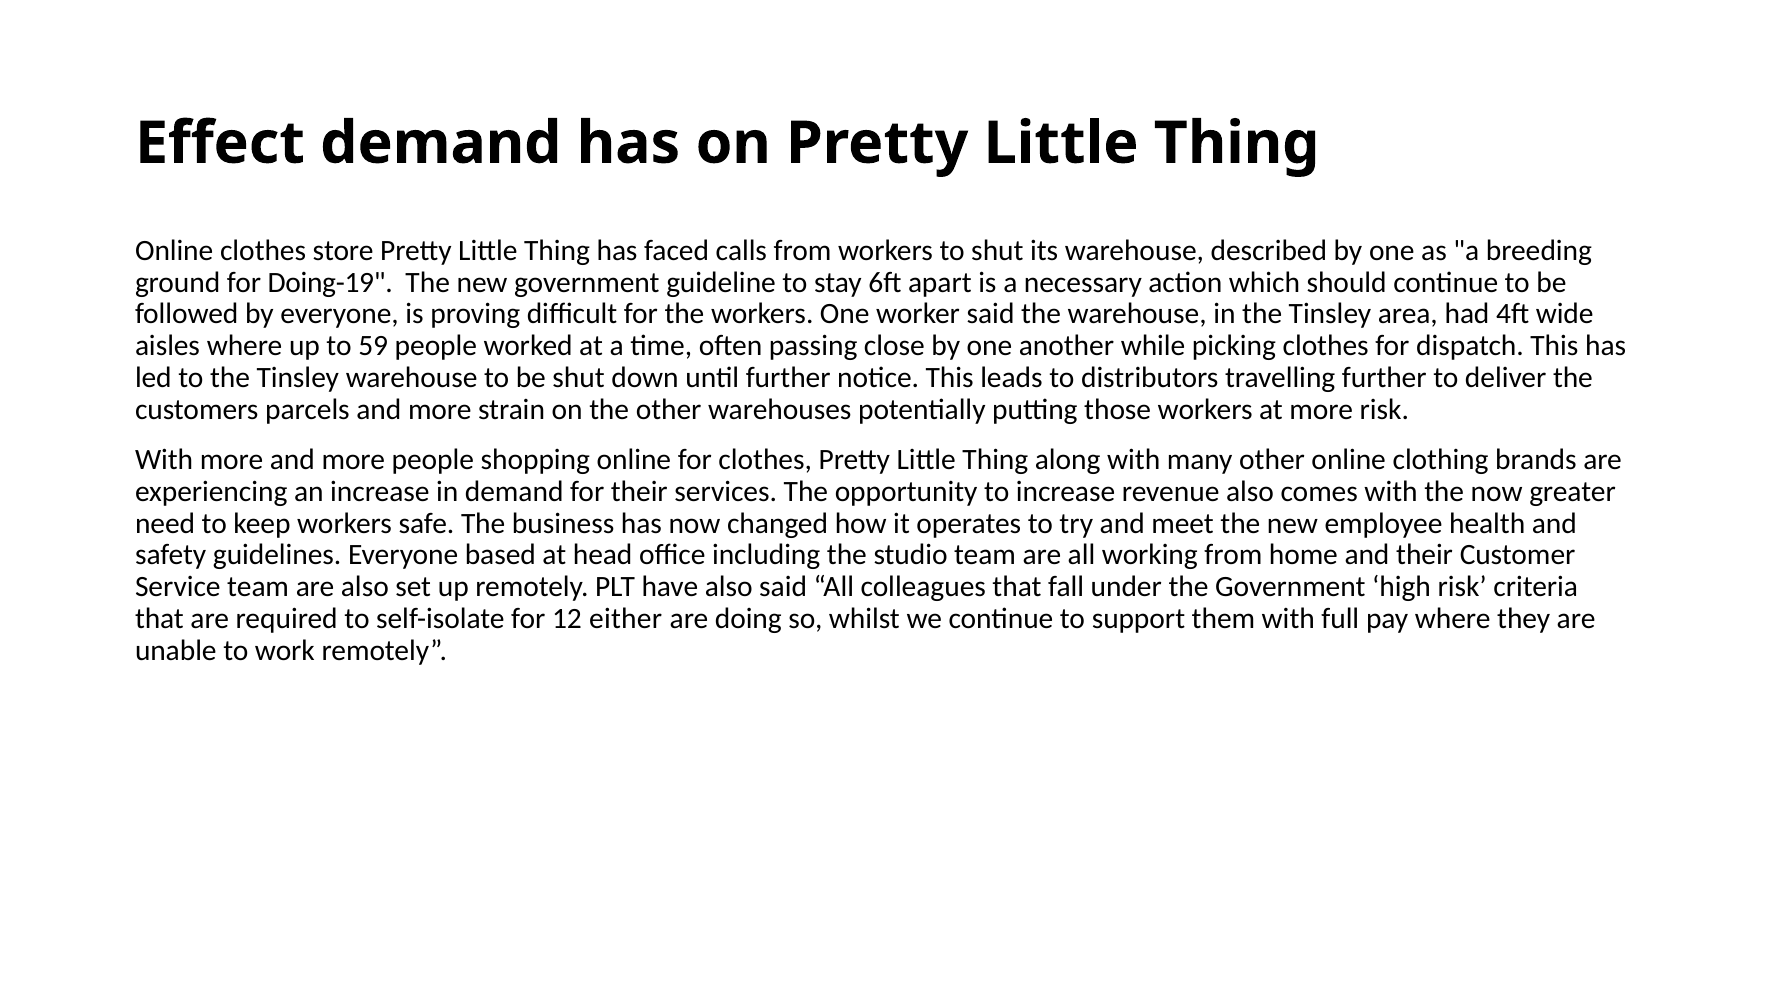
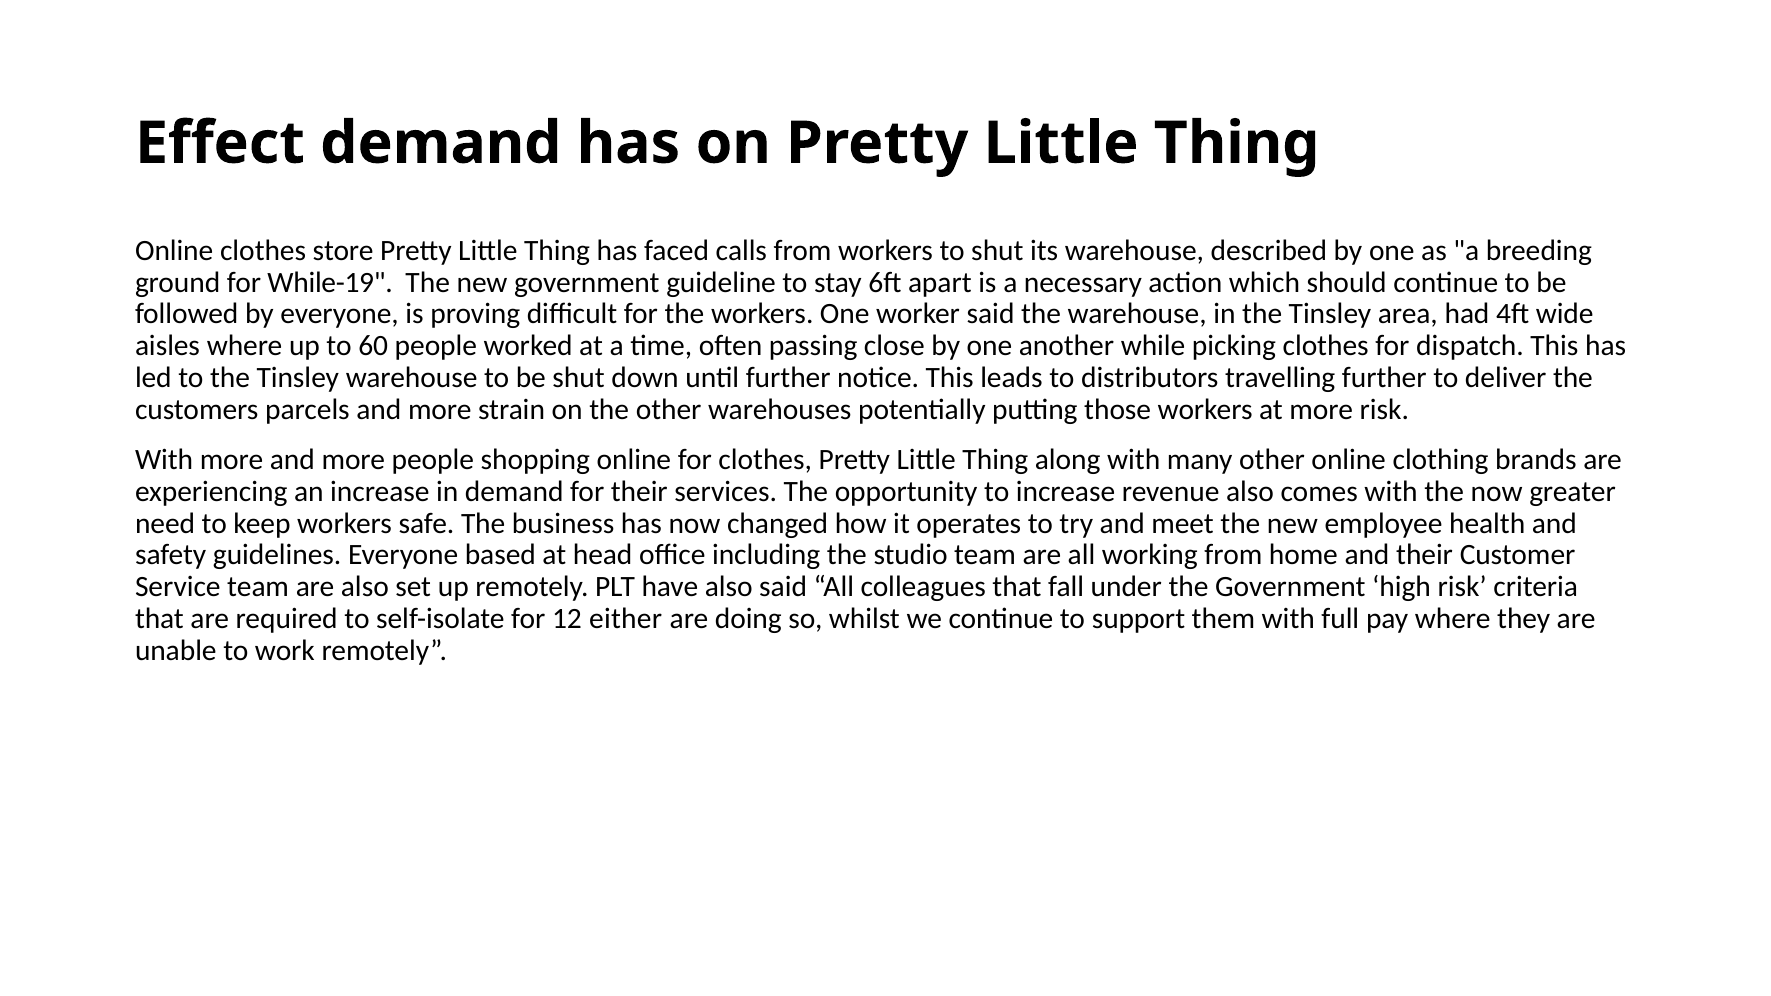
Doing-19: Doing-19 -> While-19
59: 59 -> 60
